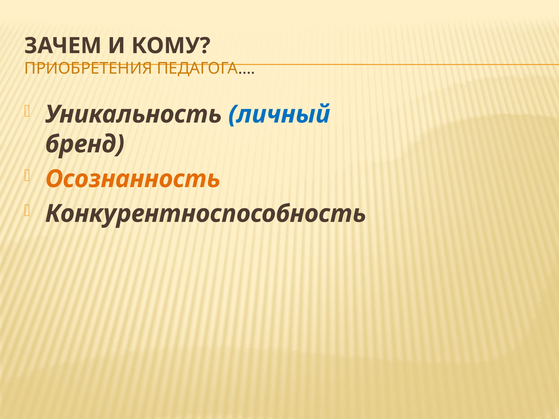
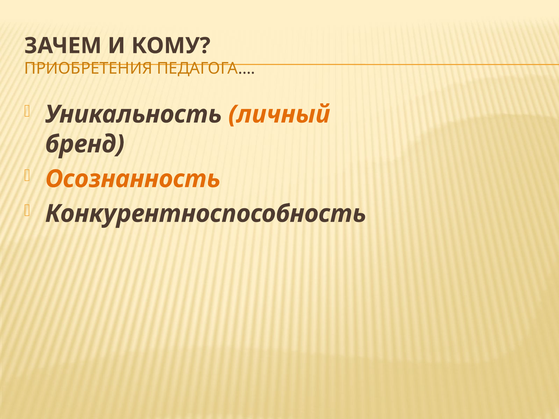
личный colour: blue -> orange
